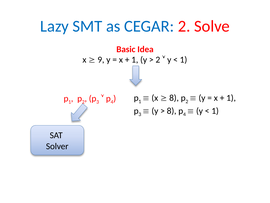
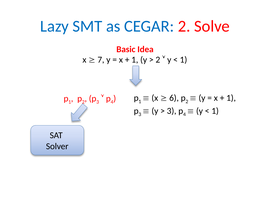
9: 9 -> 7
8 at (174, 98): 8 -> 6
8 at (172, 111): 8 -> 3
